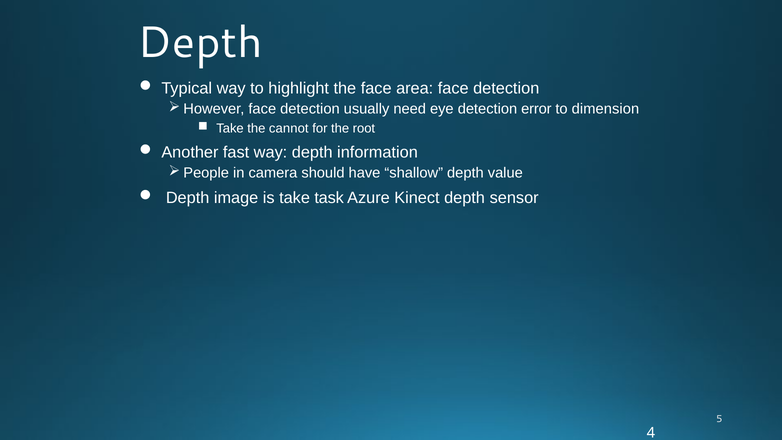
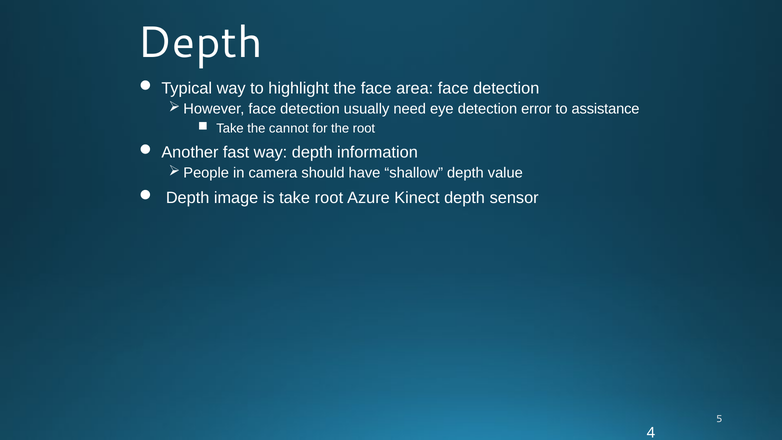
dimension: dimension -> assistance
take task: task -> root
